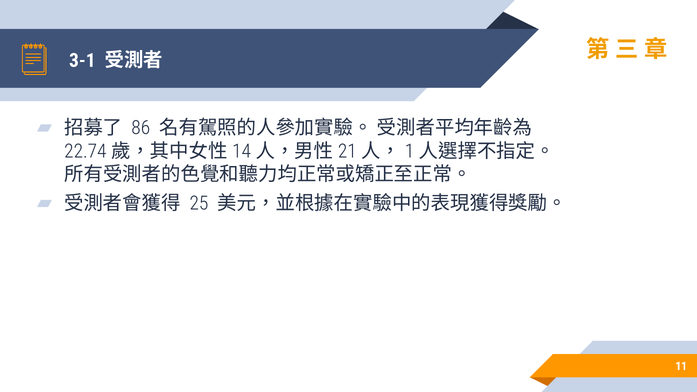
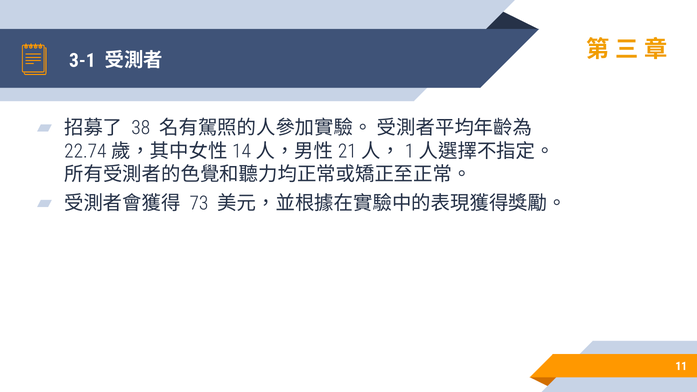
86: 86 -> 38
25: 25 -> 73
